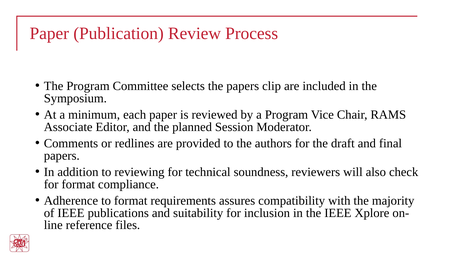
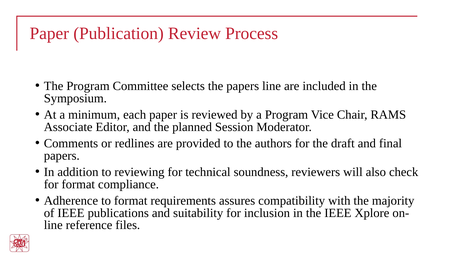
papers clip: clip -> line
